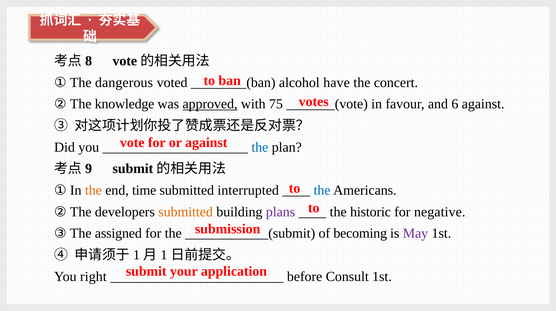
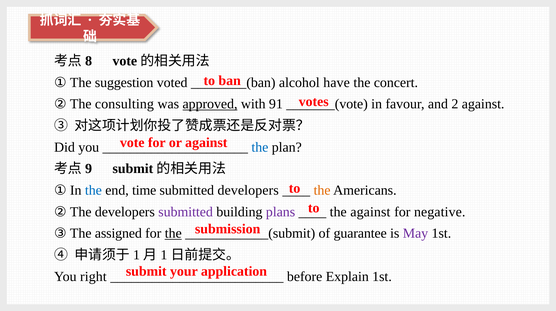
dangerous: dangerous -> suggestion
knowledge: knowledge -> consulting
75: 75 -> 91
6: 6 -> 2
the at (93, 191) colour: orange -> blue
submitted interrupted: interrupted -> developers
the at (322, 191) colour: blue -> orange
submitted at (186, 212) colour: orange -> purple
the historic: historic -> against
the at (173, 234) underline: none -> present
becoming: becoming -> guarantee
Consult: Consult -> Explain
